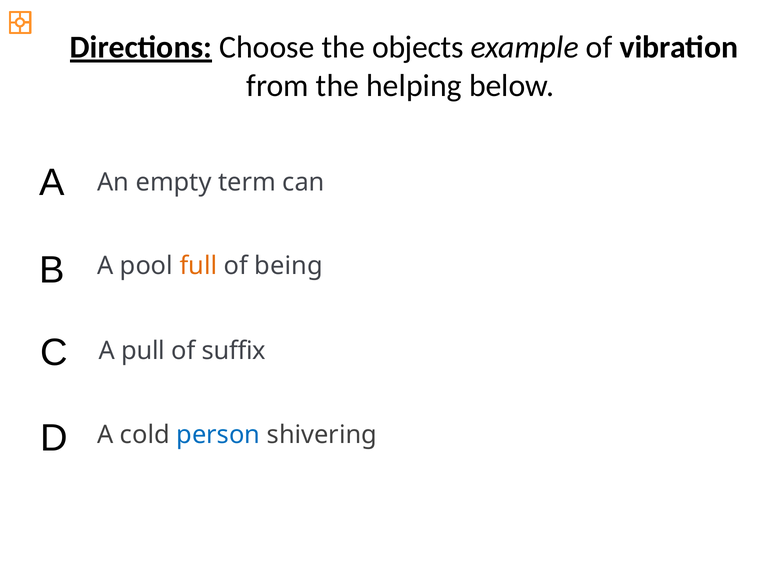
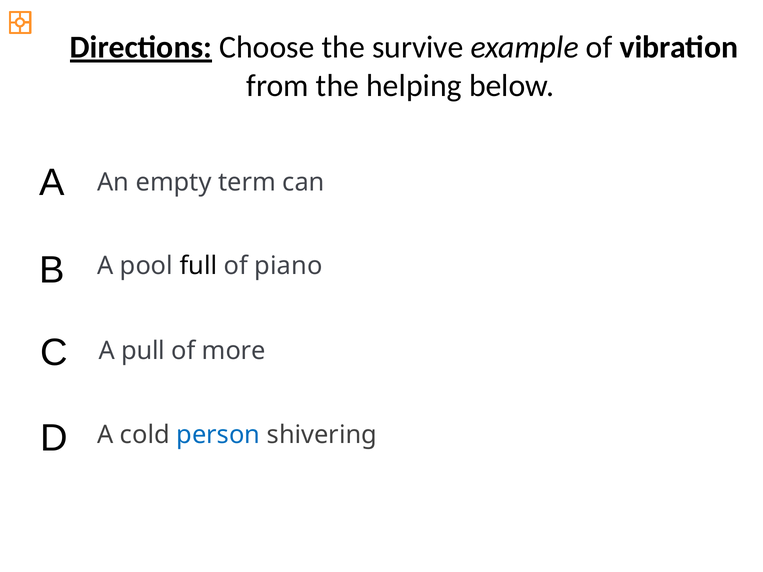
objects: objects -> survive
full colour: orange -> black
being: being -> piano
suffix: suffix -> more
